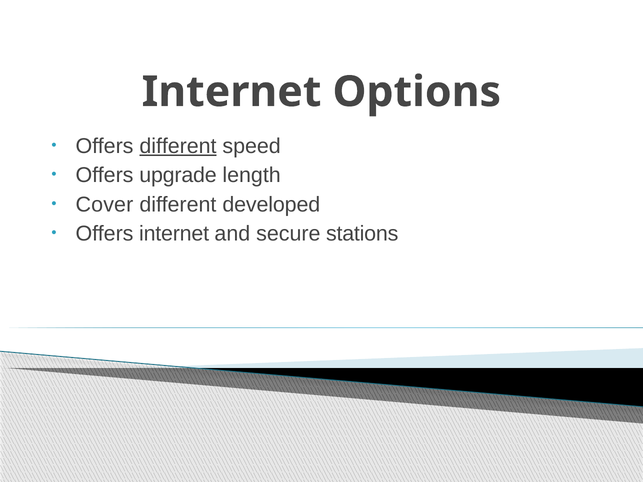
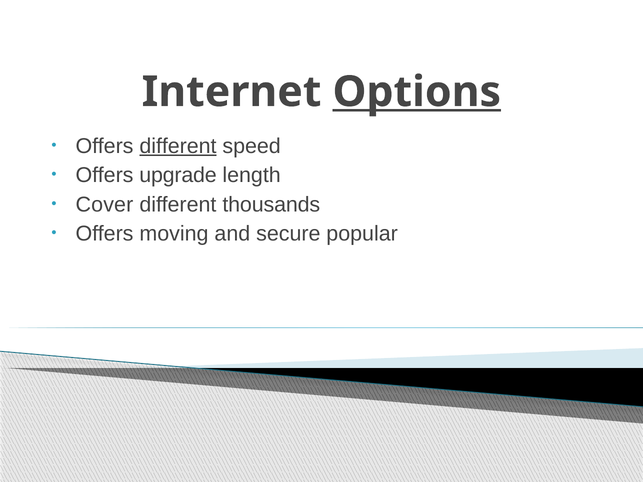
Options underline: none -> present
developed: developed -> thousands
Offers internet: internet -> moving
stations: stations -> popular
